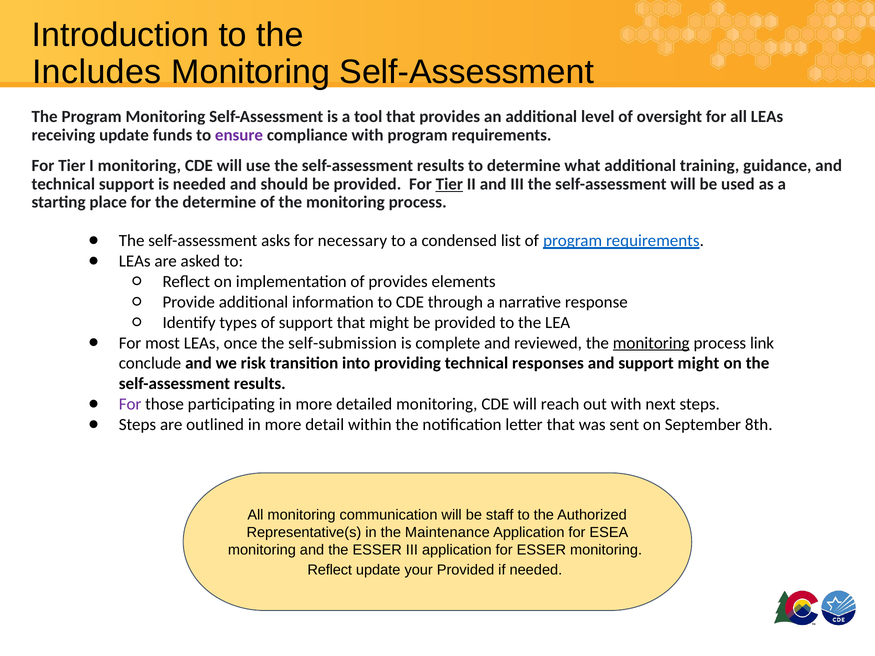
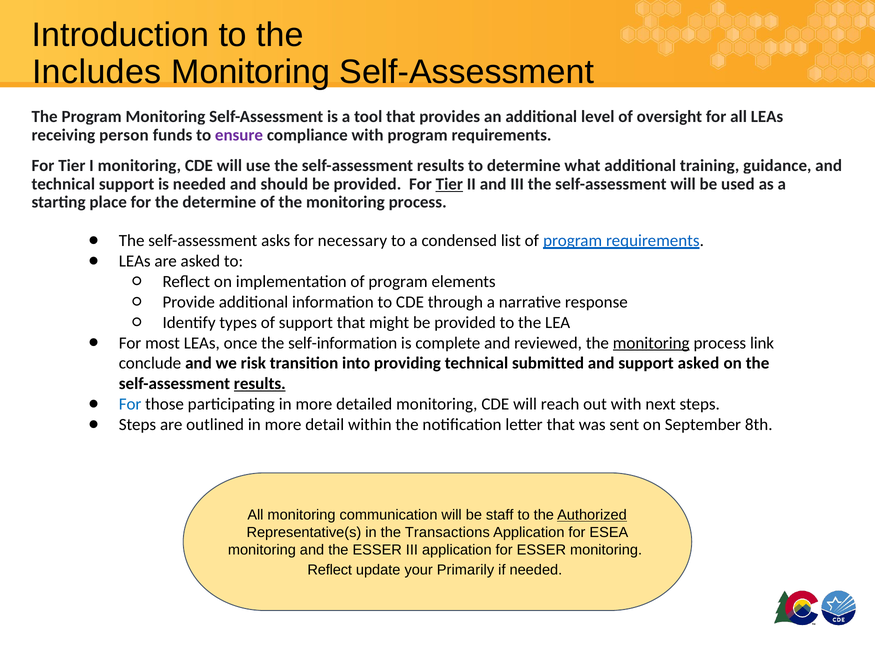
receiving update: update -> person
implementation of provides: provides -> program
self-submission: self-submission -> self-information
responses: responses -> submitted
support might: might -> asked
results at (260, 384) underline: none -> present
For at (130, 404) colour: purple -> blue
Authorized underline: none -> present
Maintenance: Maintenance -> Transactions
your Provided: Provided -> Primarily
